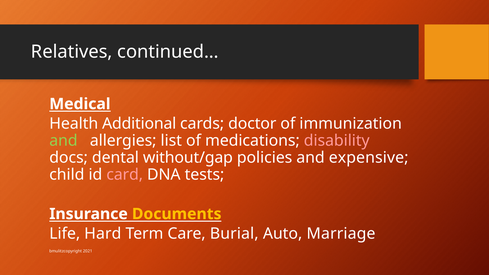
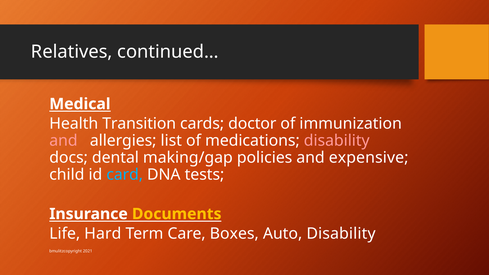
Additional: Additional -> Transition
and at (63, 141) colour: light green -> pink
without/gap: without/gap -> making/gap
card colour: pink -> light blue
Burial: Burial -> Boxes
Auto Marriage: Marriage -> Disability
